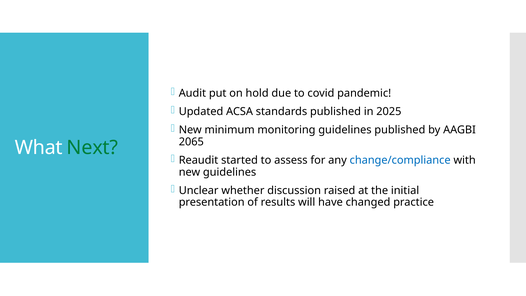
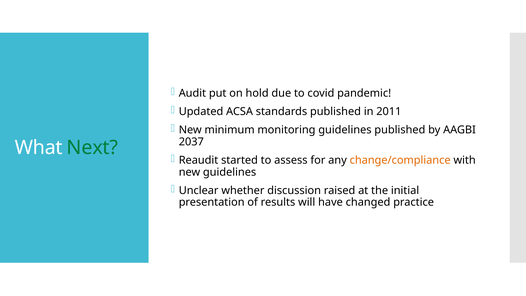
2025: 2025 -> 2011
2065: 2065 -> 2037
change/compliance colour: blue -> orange
